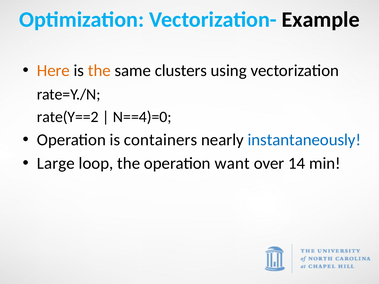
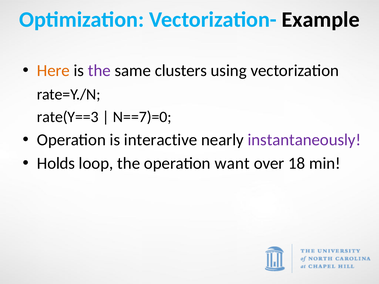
the at (99, 71) colour: orange -> purple
rate(Y==2: rate(Y==2 -> rate(Y==3
N==4)=0: N==4)=0 -> N==7)=0
containers: containers -> interactive
instantaneously colour: blue -> purple
Large: Large -> Holds
14: 14 -> 18
